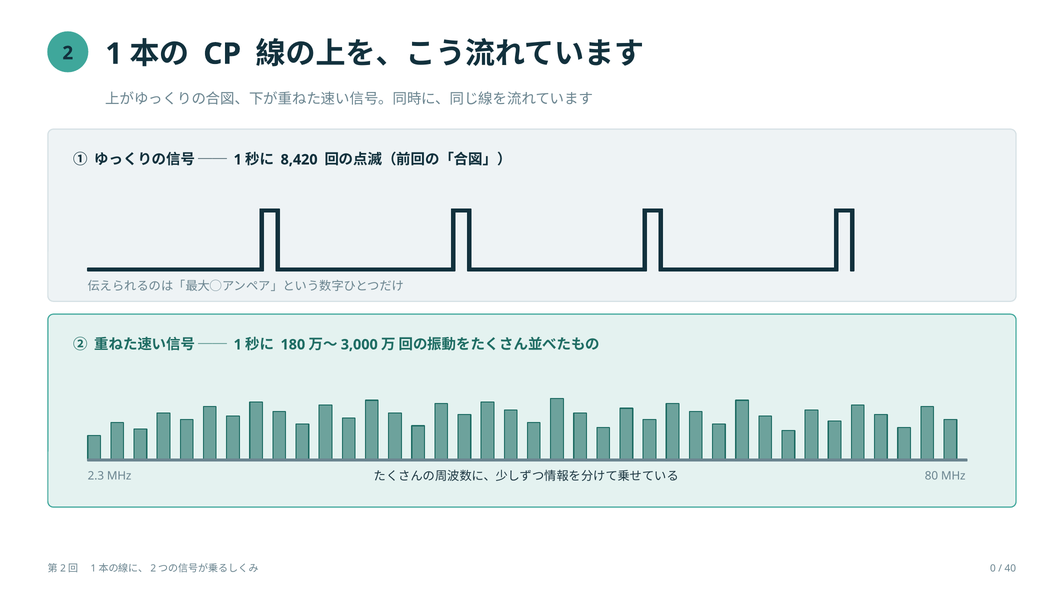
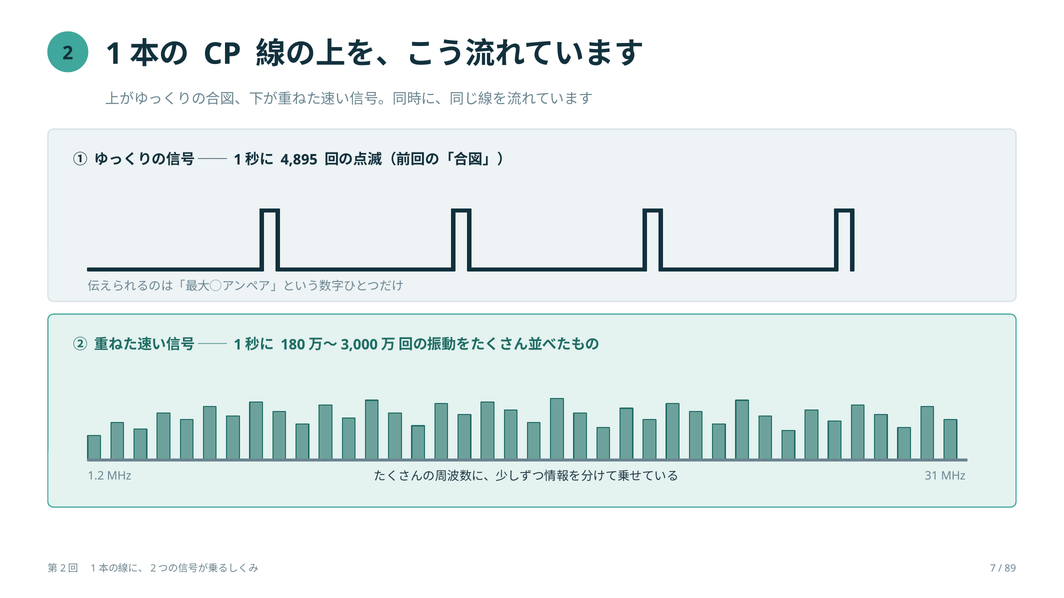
8,420: 8,420 -> 4,895
2.3: 2.3 -> 1.2
80: 80 -> 31
0: 0 -> 7
40: 40 -> 89
